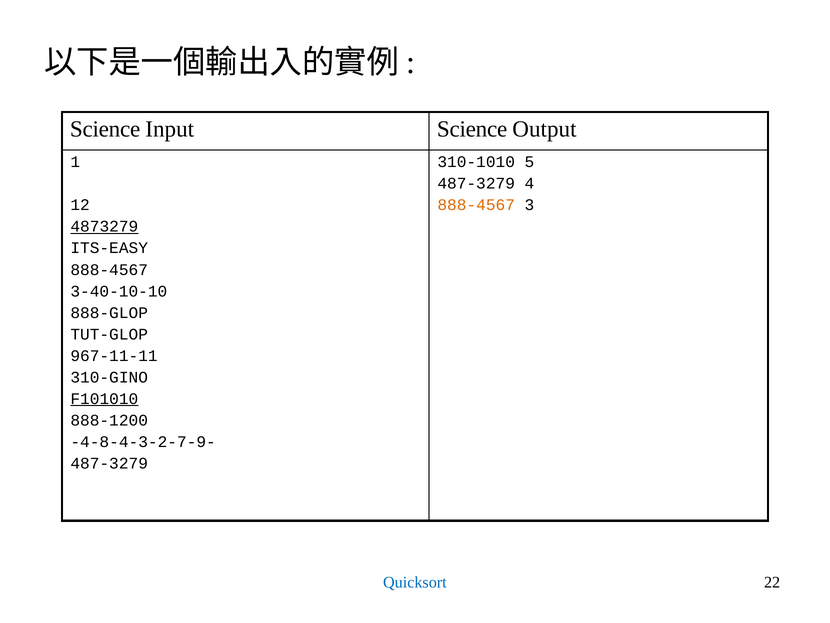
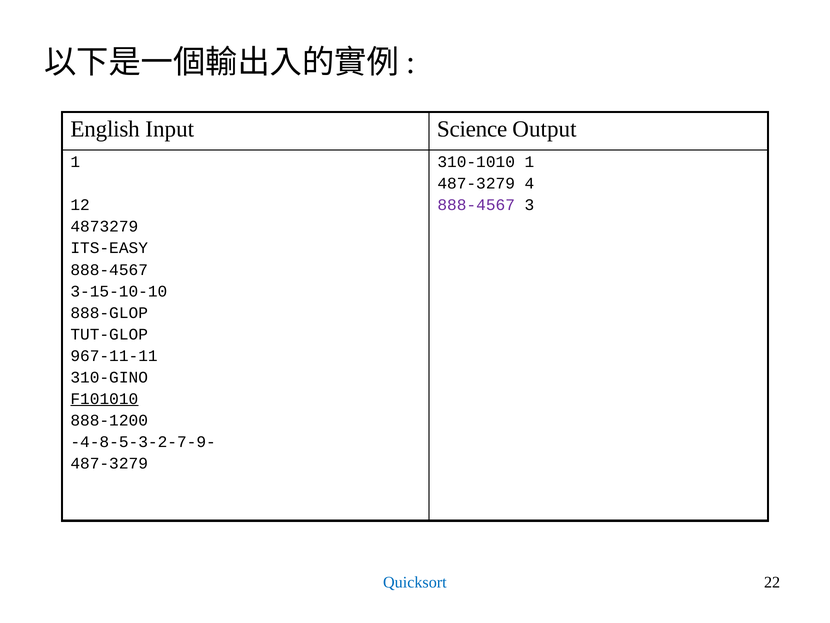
Science at (105, 129): Science -> English
310-1010 5: 5 -> 1
888-4567 at (476, 205) colour: orange -> purple
4873279 underline: present -> none
3-40-10-10: 3-40-10-10 -> 3-15-10-10
-4-8-4-3-2-7-9-: -4-8-4-3-2-7-9- -> -4-8-5-3-2-7-9-
